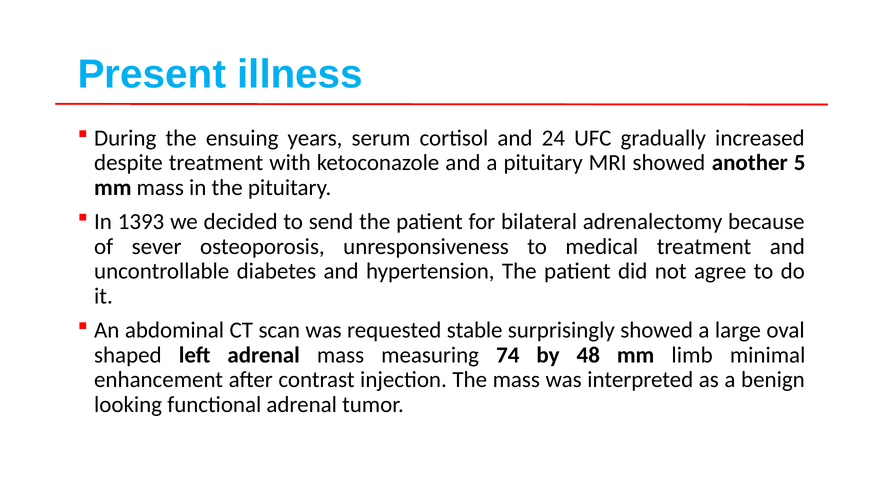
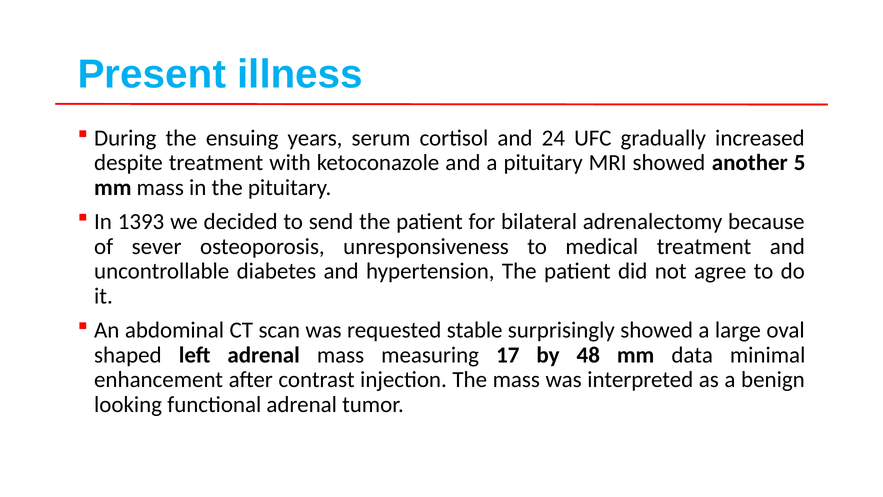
74: 74 -> 17
limb: limb -> data
